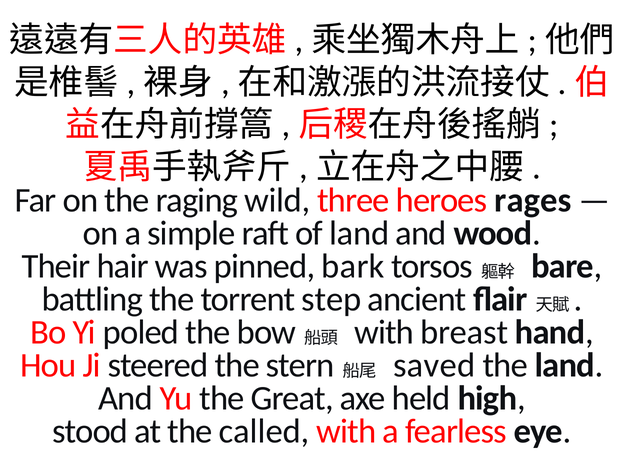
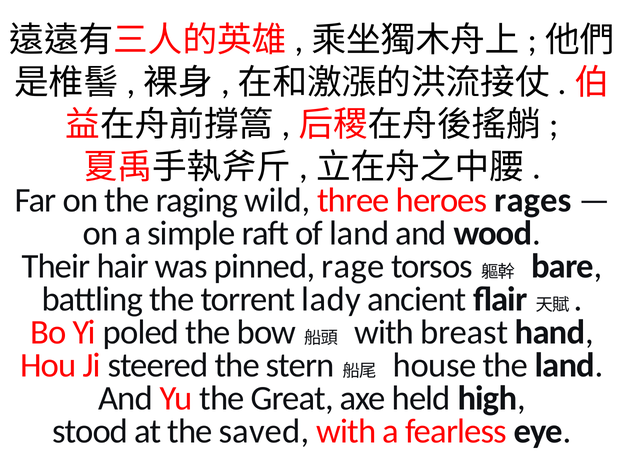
bark: bark -> rage
step: step -> lady
saved: saved -> house
called: called -> saved
